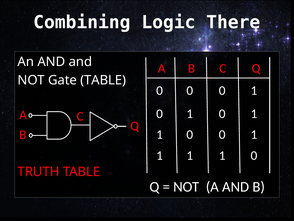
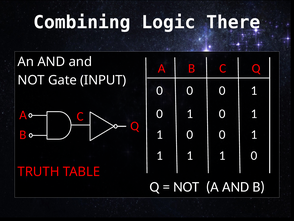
Gate TABLE: TABLE -> INPUT
